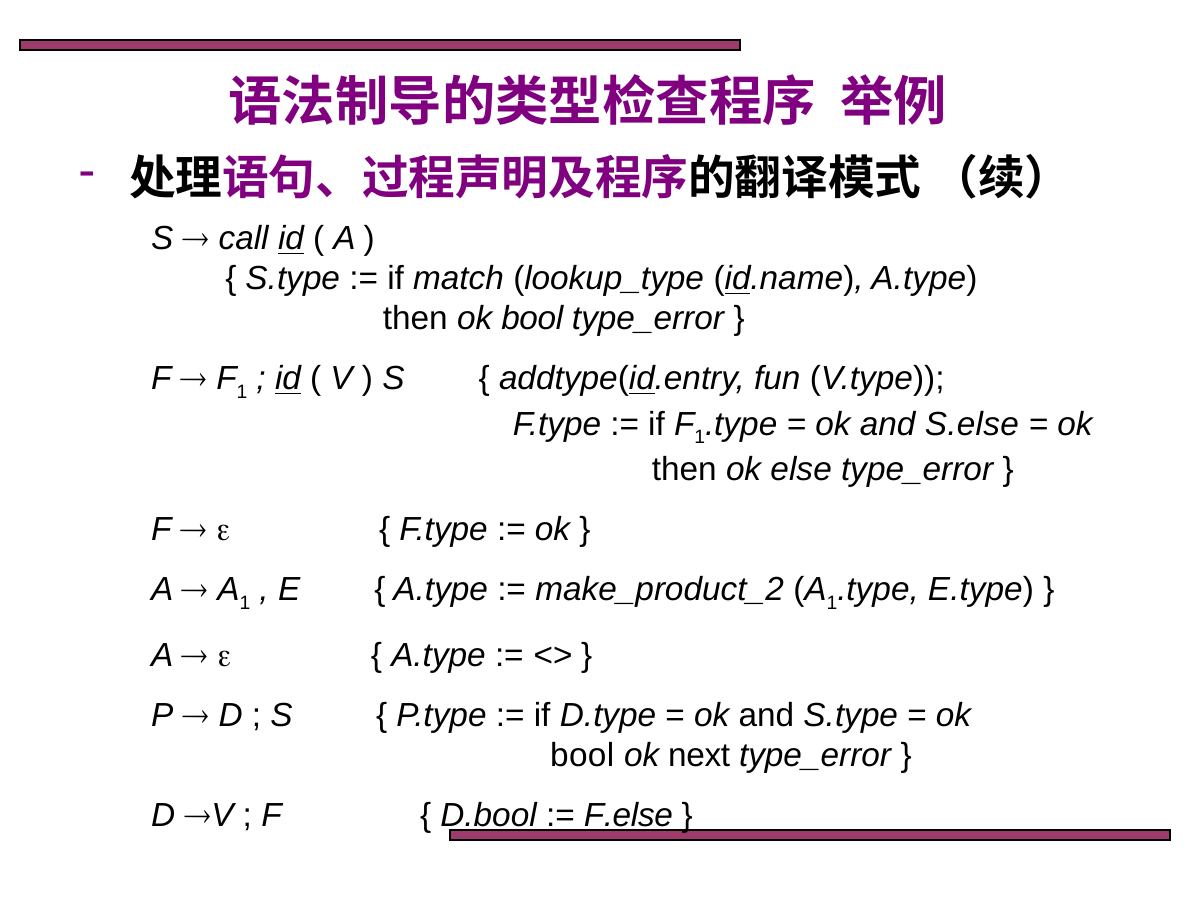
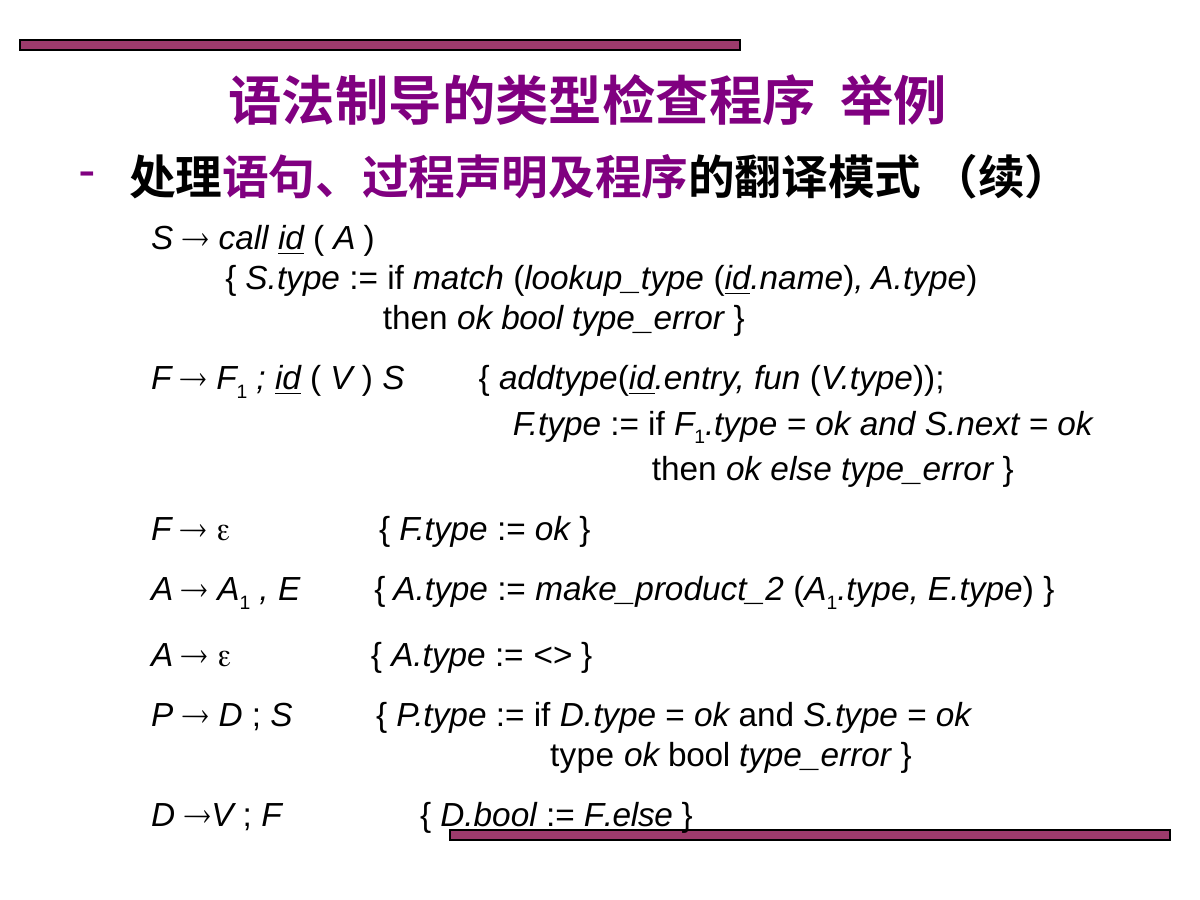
S.else: S.else -> S.next
bool at (582, 756): bool -> type
next at (699, 756): next -> bool
